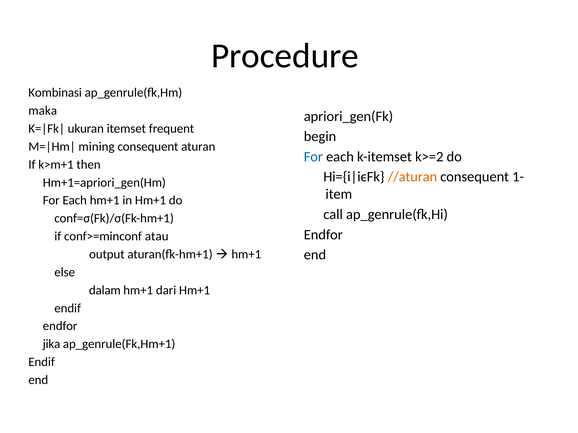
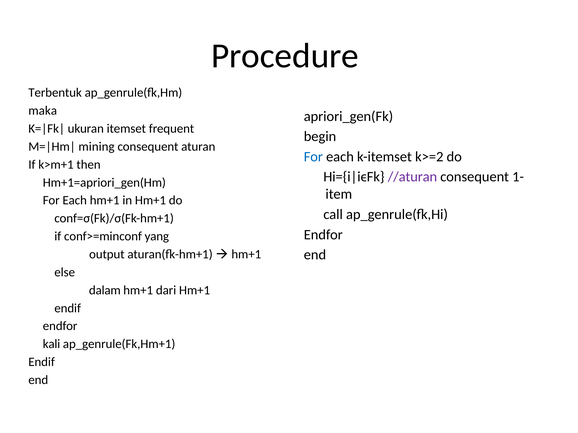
Kombinasi: Kombinasi -> Terbentuk
//aturan colour: orange -> purple
atau: atau -> yang
jika: jika -> kali
